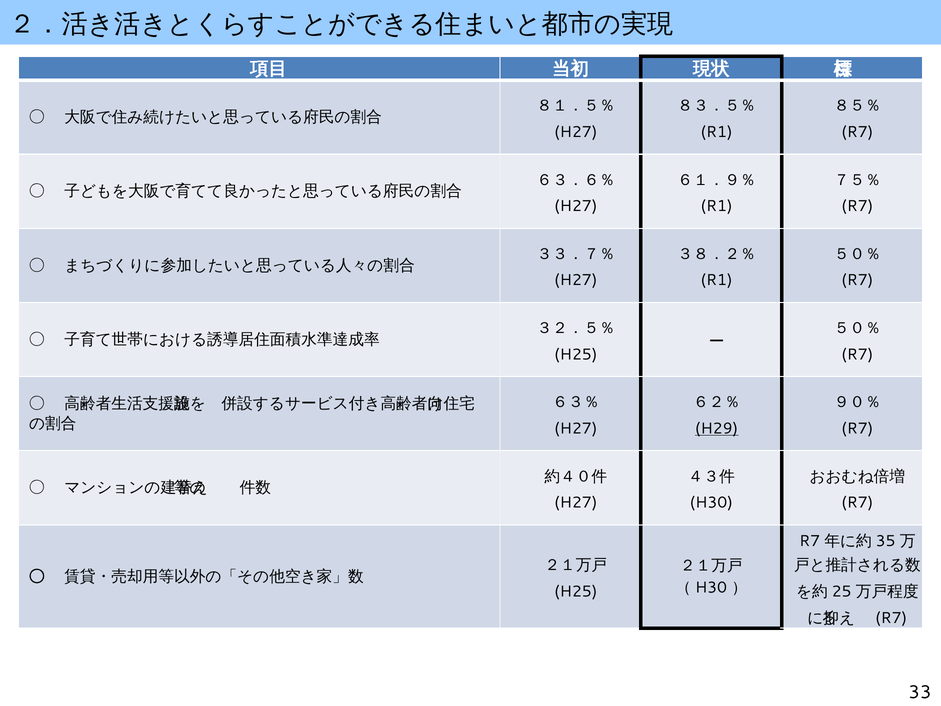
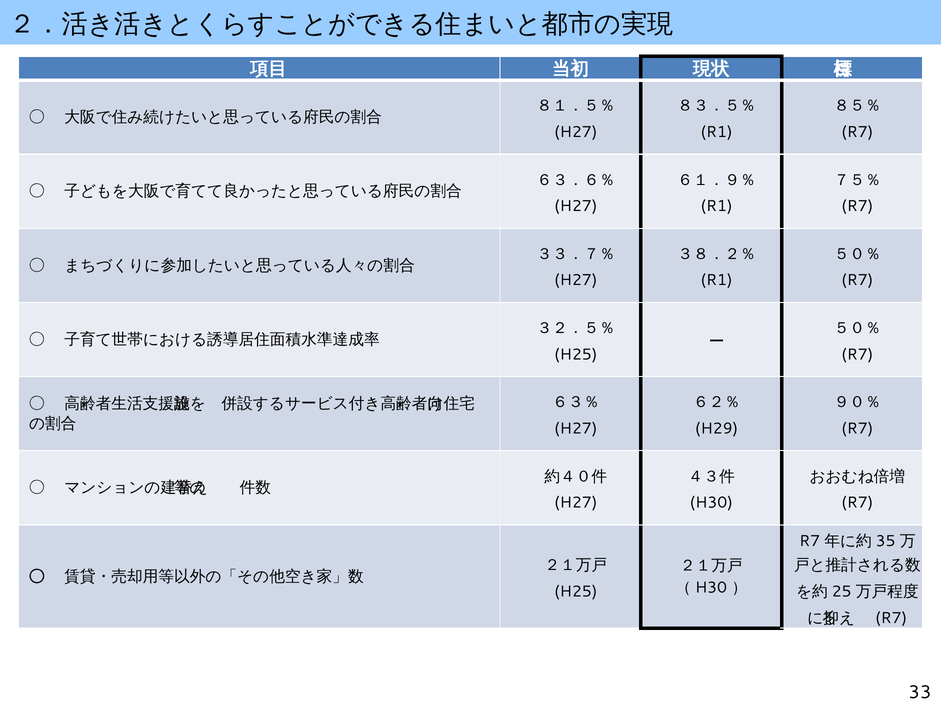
H29 underline: present -> none
